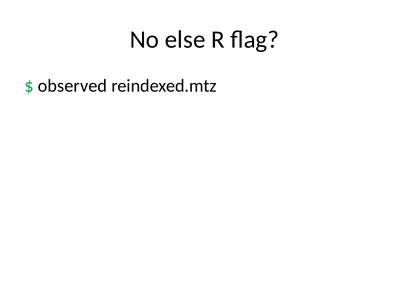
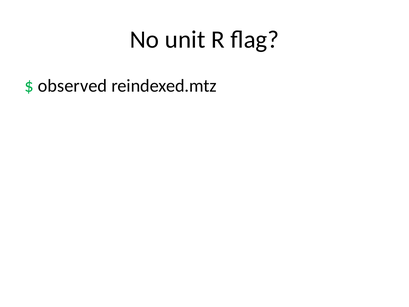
else: else -> unit
